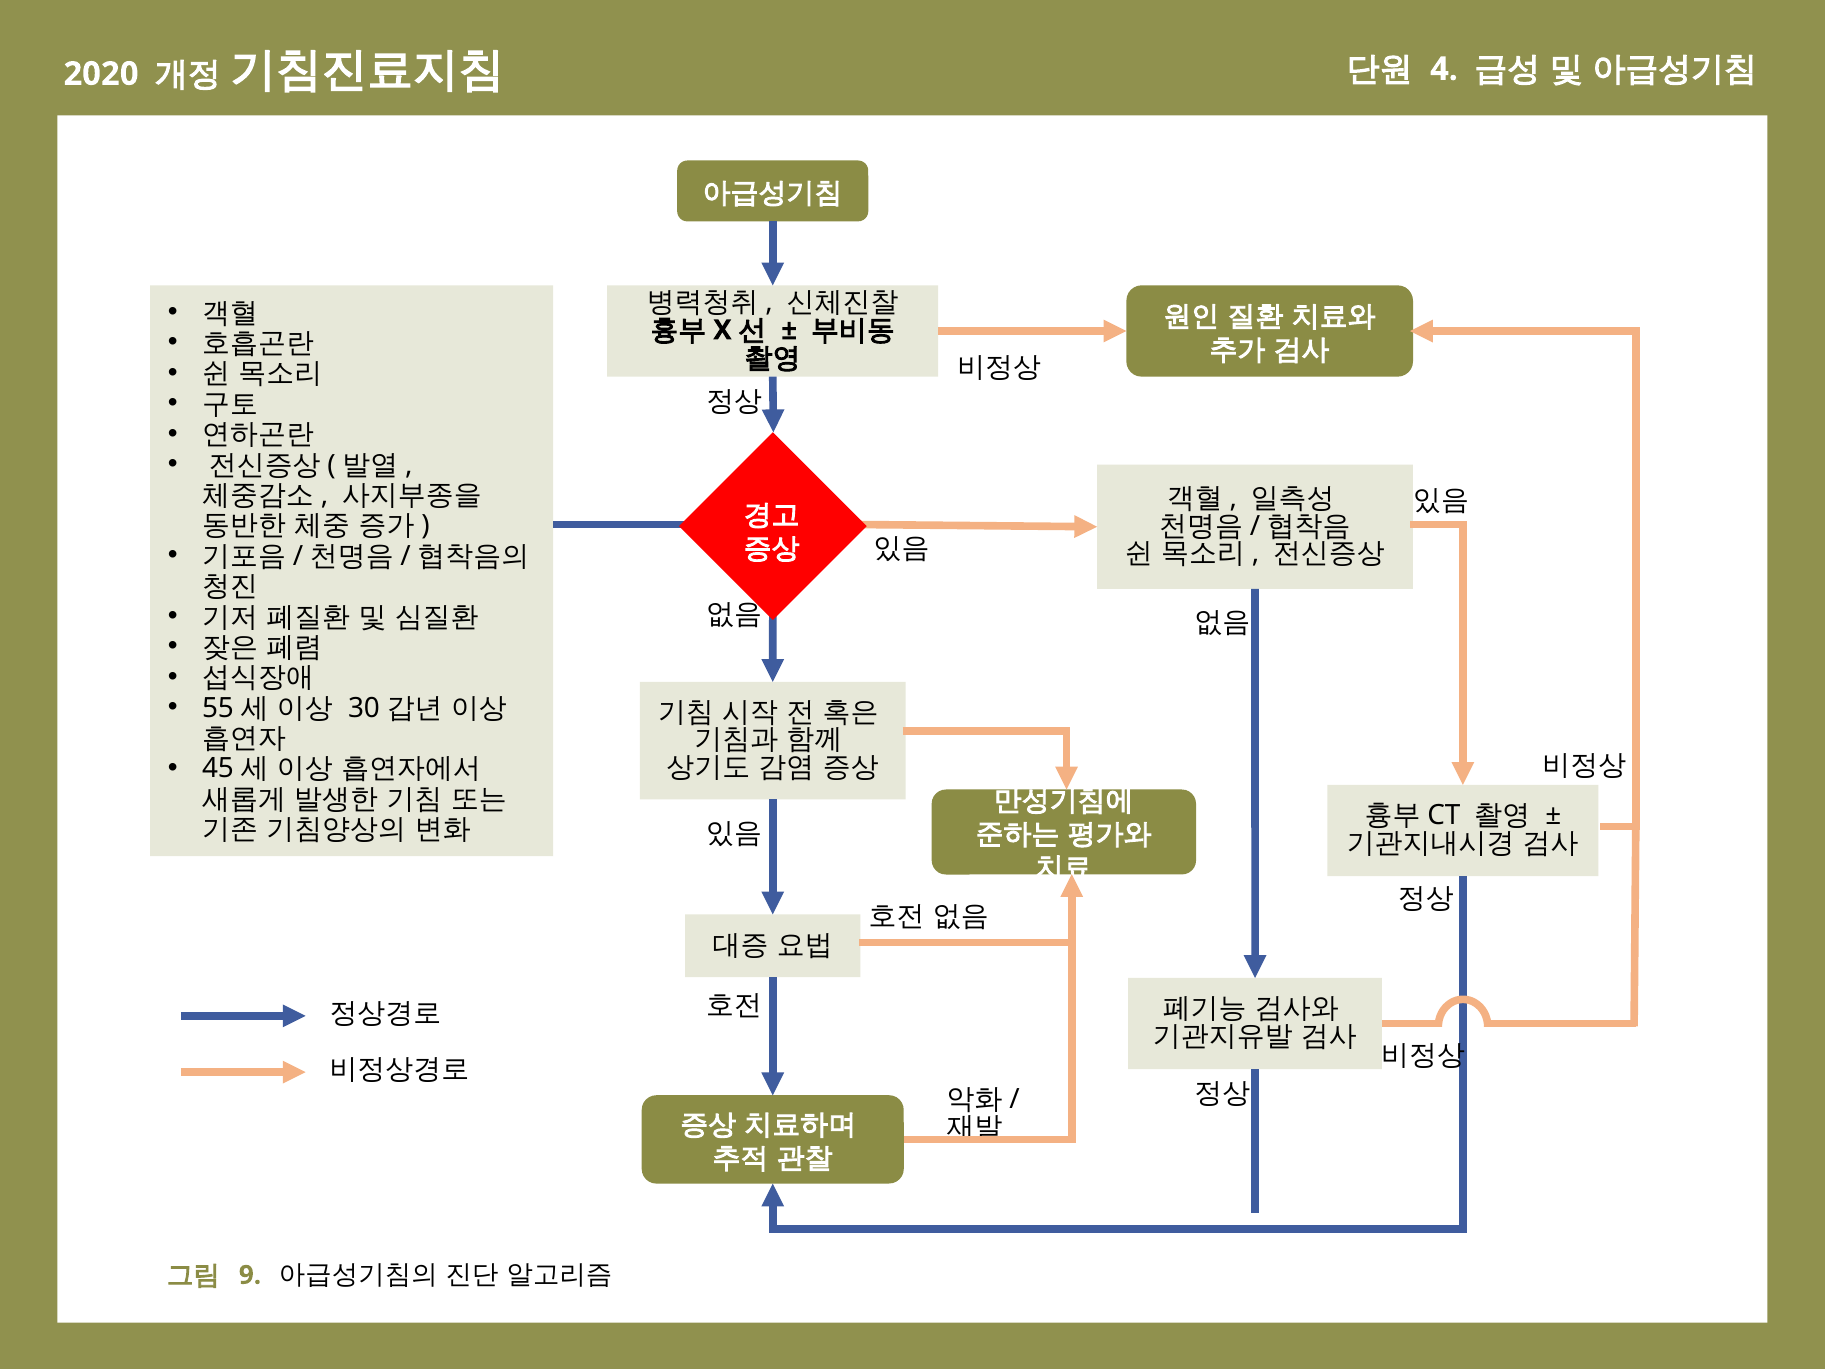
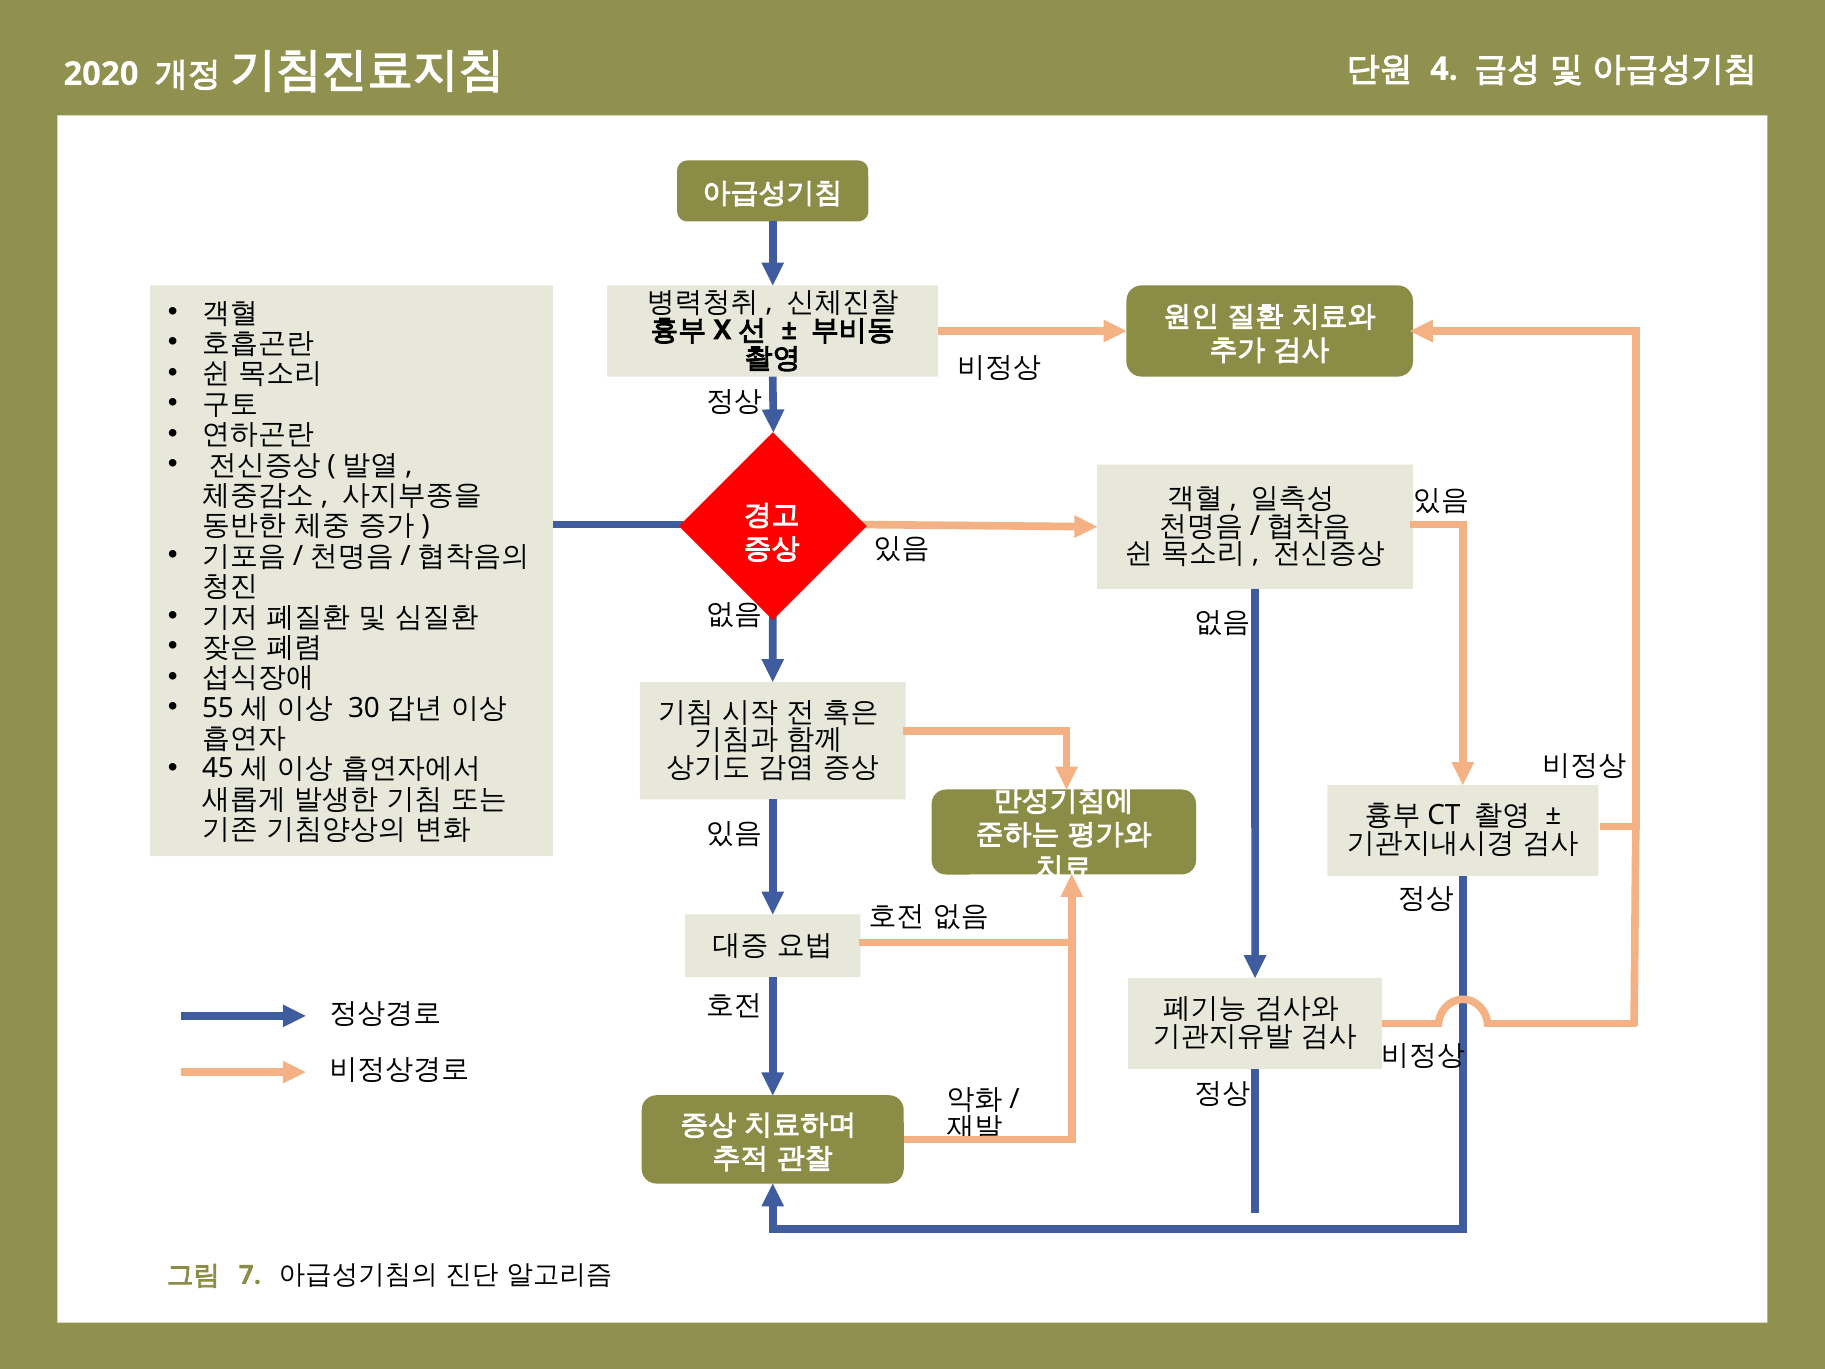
9: 9 -> 7
